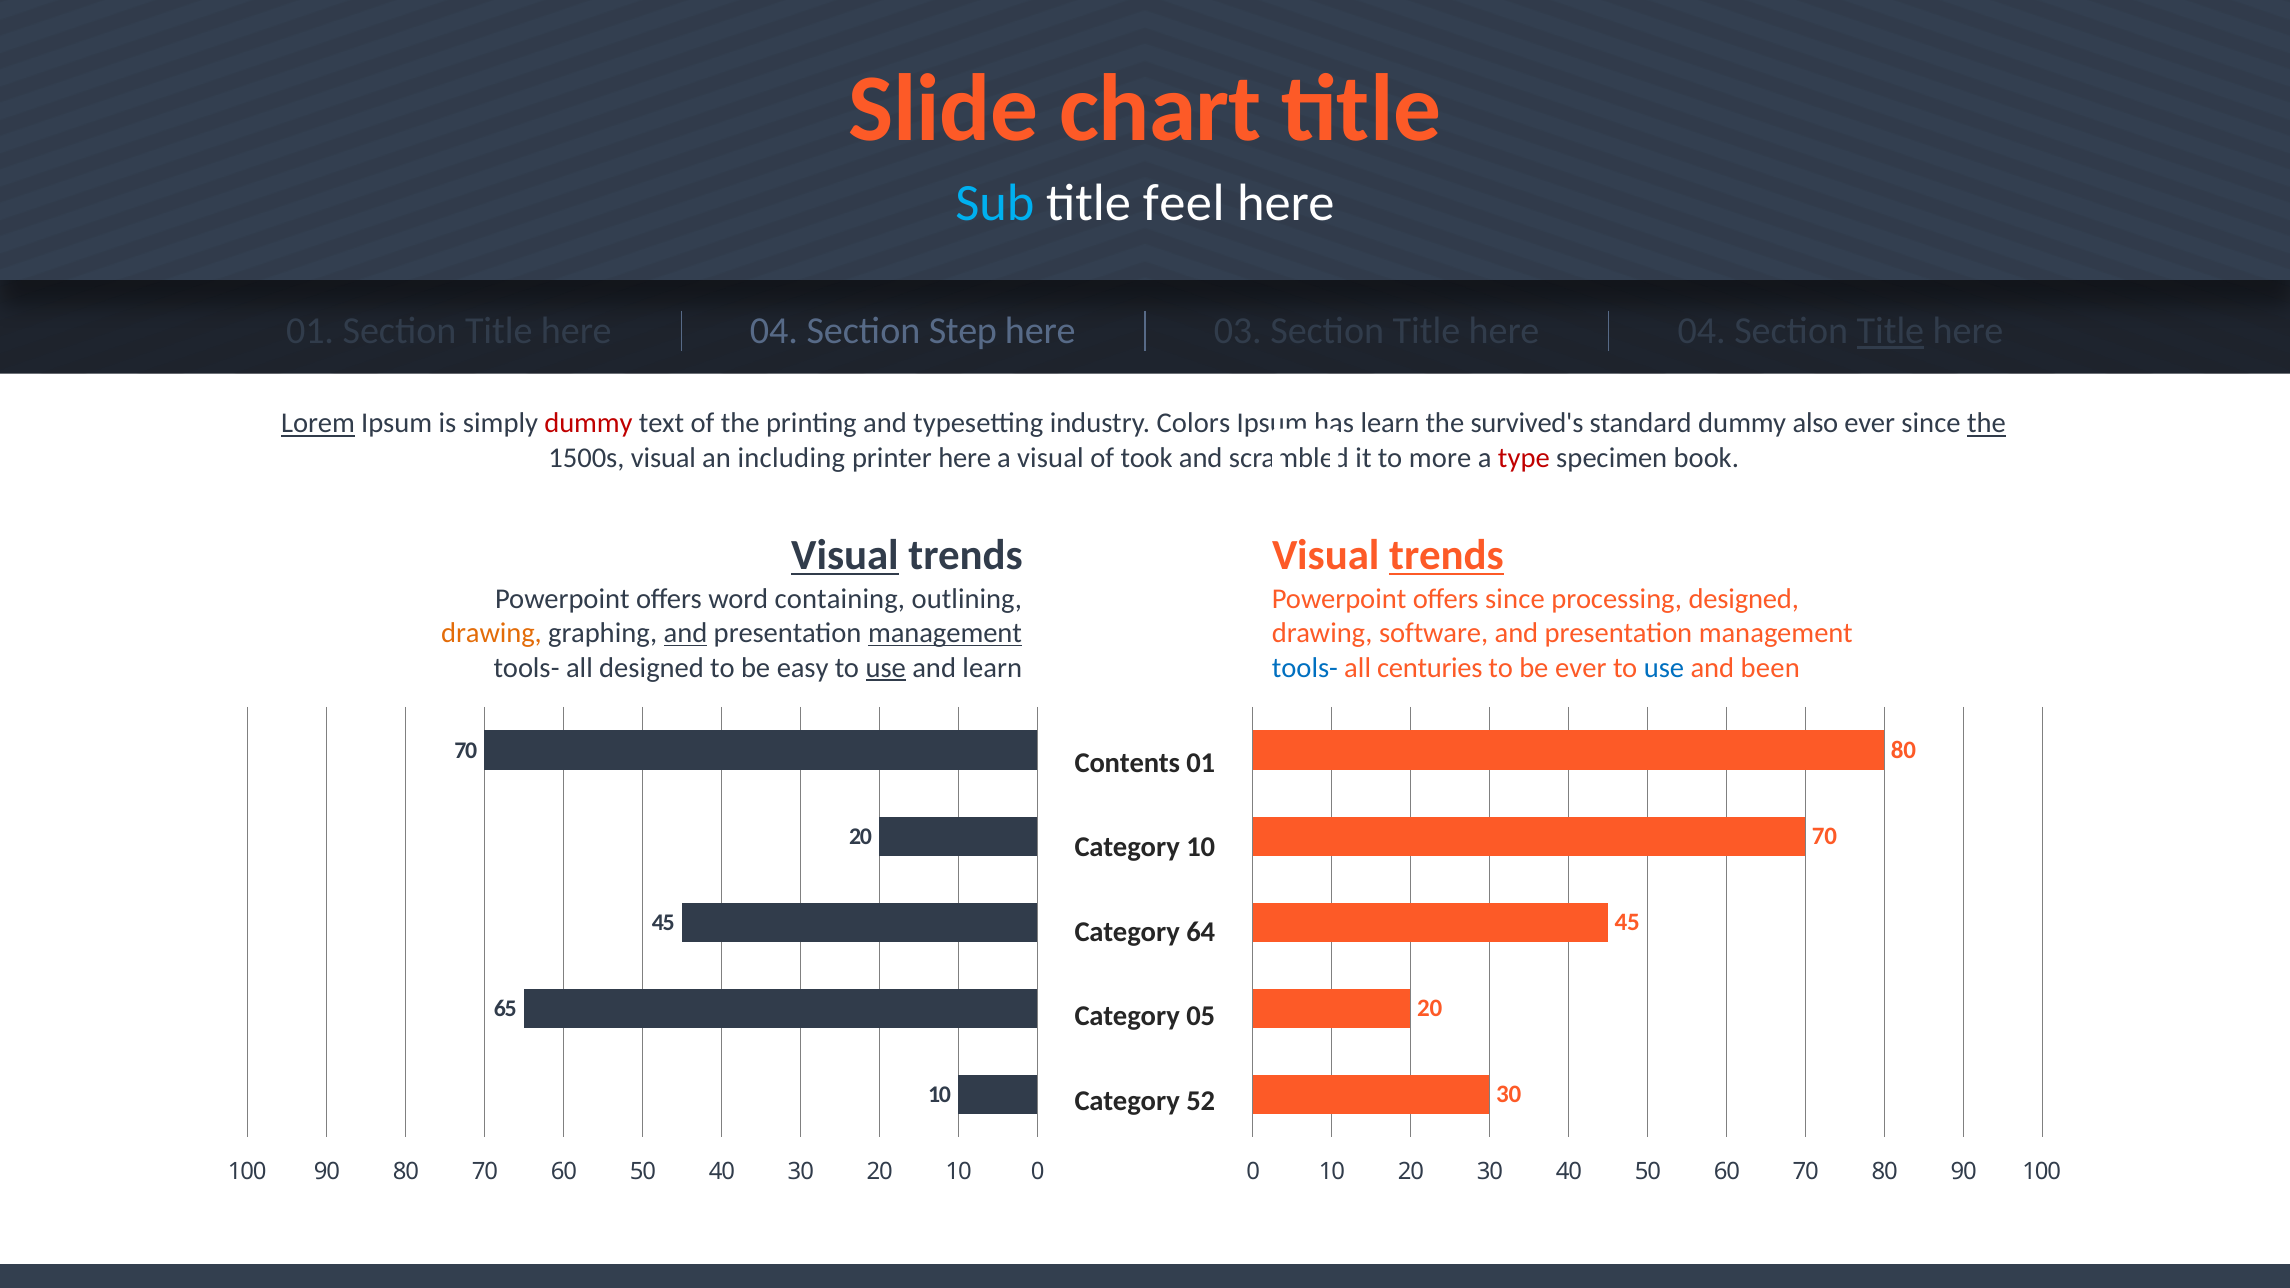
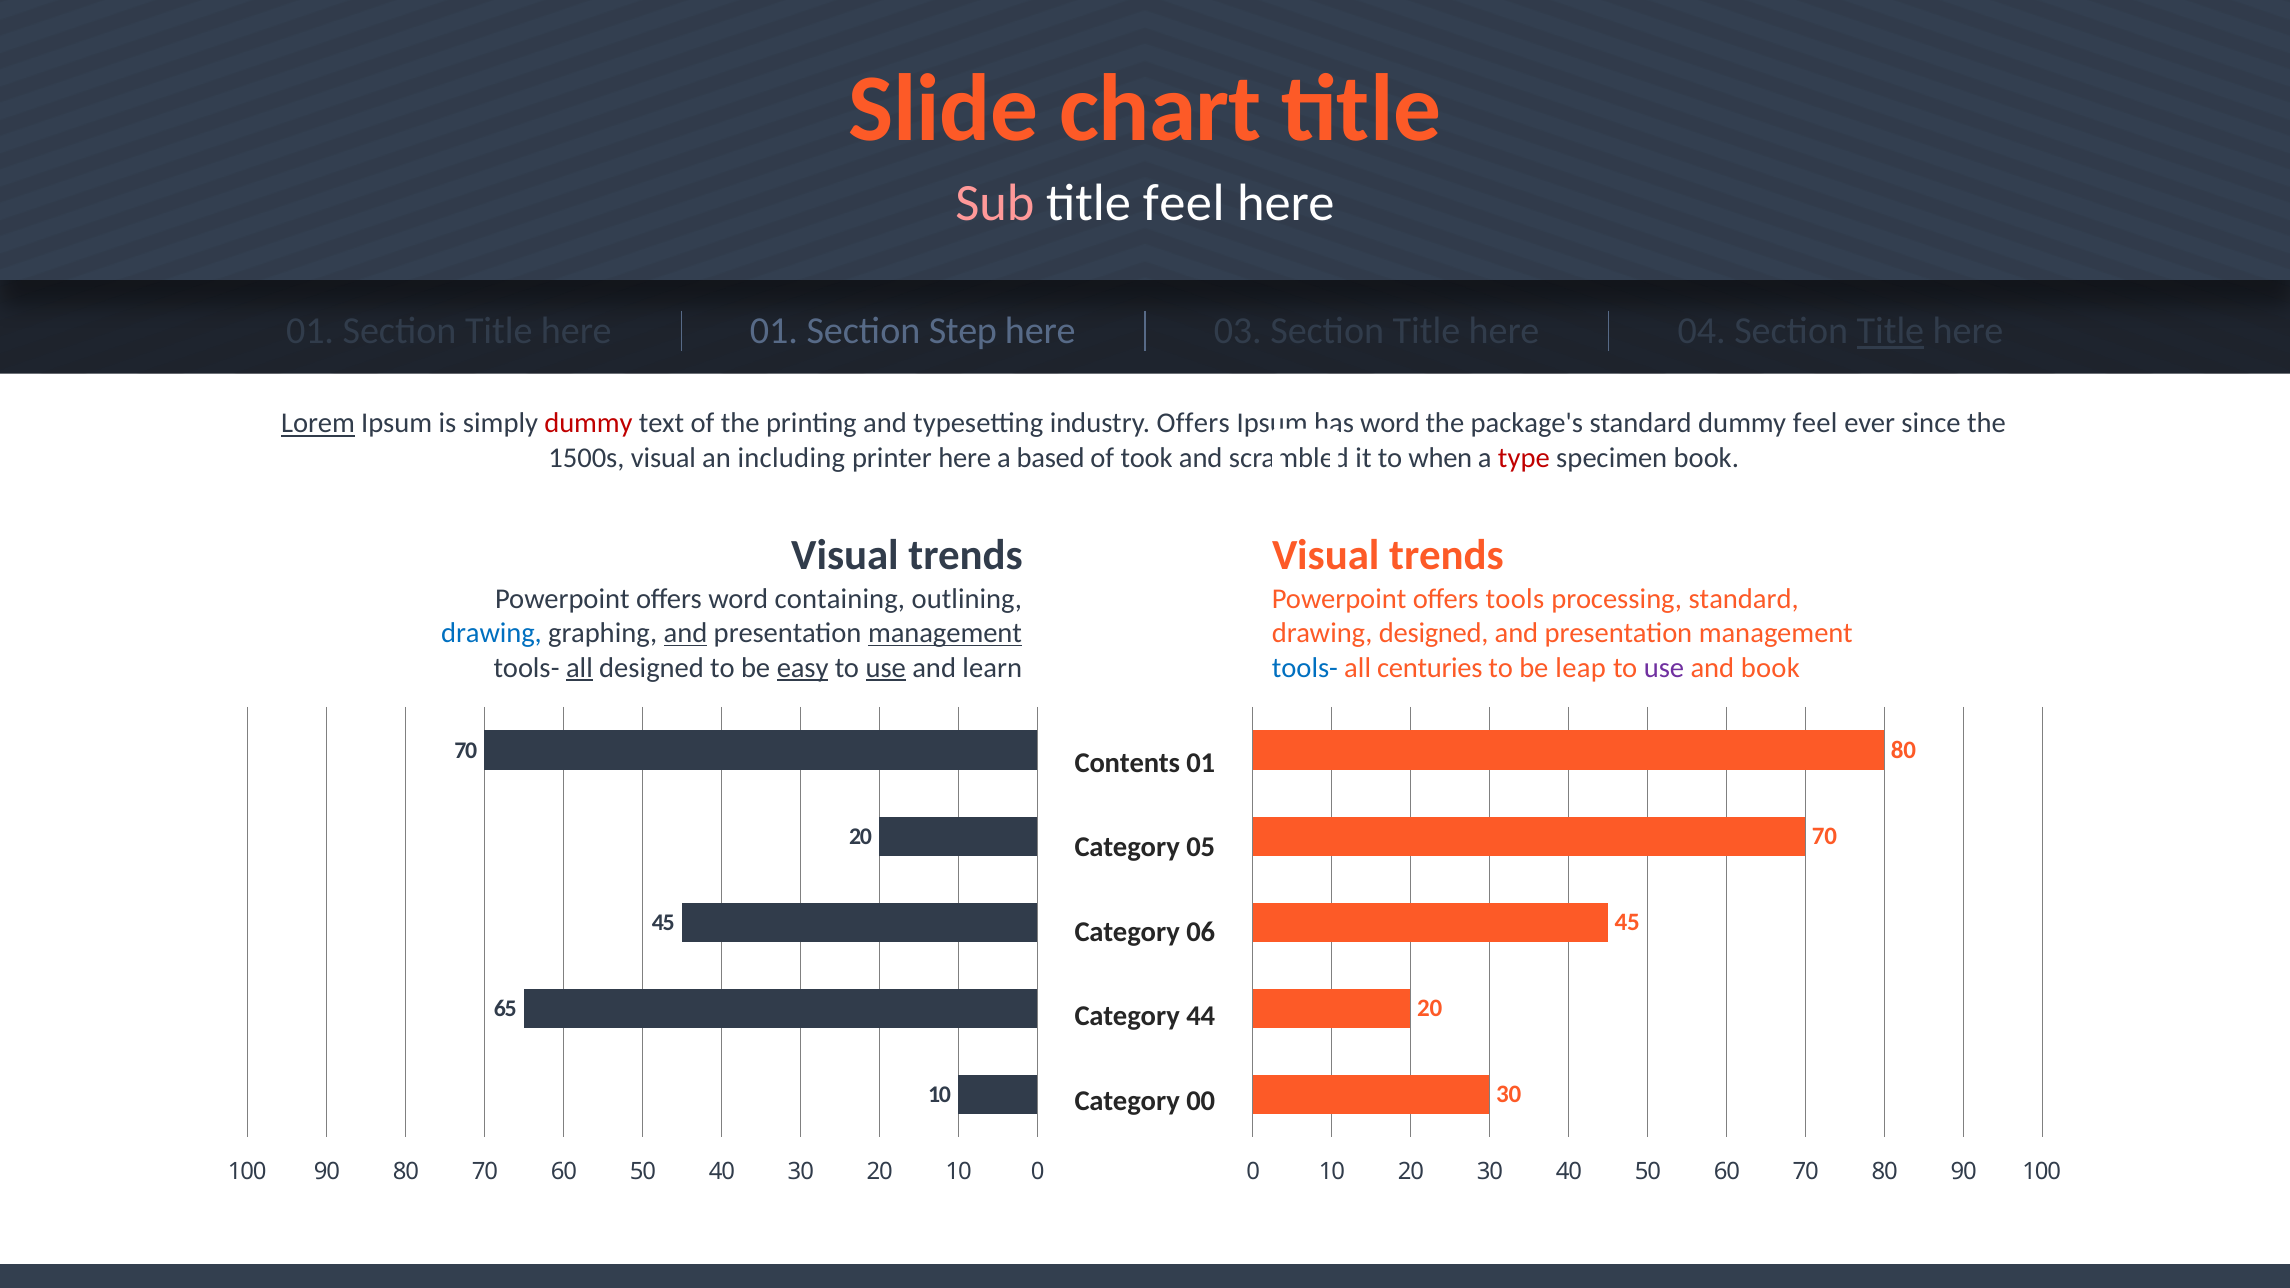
Sub colour: light blue -> pink
04 at (774, 331): 04 -> 01
industry Colors: Colors -> Offers
learn at (1390, 423): learn -> word
survived's: survived's -> package's
dummy also: also -> feel
the at (1987, 423) underline: present -> none
a visual: visual -> based
more: more -> when
Visual at (845, 556) underline: present -> none
trends at (1446, 556) underline: present -> none
offers since: since -> tools
processing designed: designed -> standard
drawing at (491, 633) colour: orange -> blue
drawing software: software -> designed
all at (579, 668) underline: none -> present
easy underline: none -> present
be ever: ever -> leap
use at (1664, 668) colour: blue -> purple
and been: been -> book
Category 10: 10 -> 05
64: 64 -> 06
05: 05 -> 44
52: 52 -> 00
